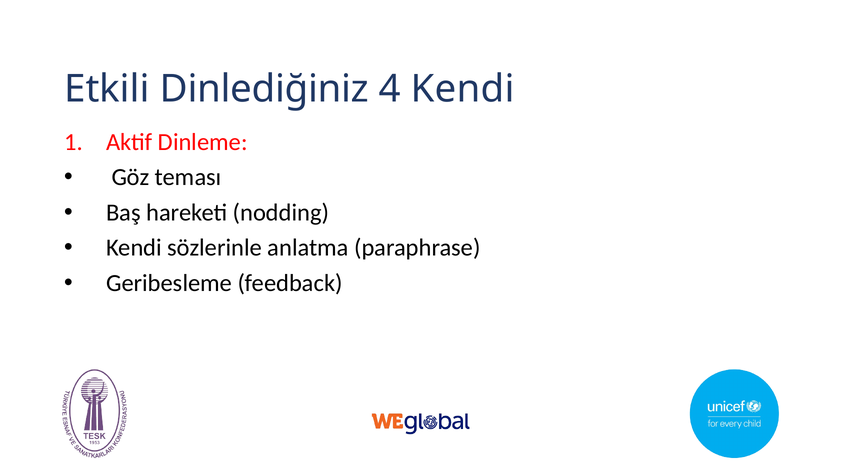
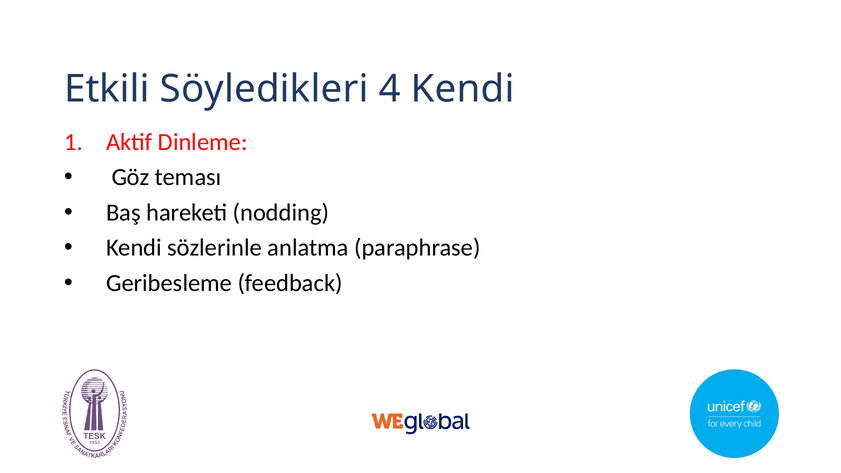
Dinlediğiniz: Dinlediğiniz -> Söyledikleri
